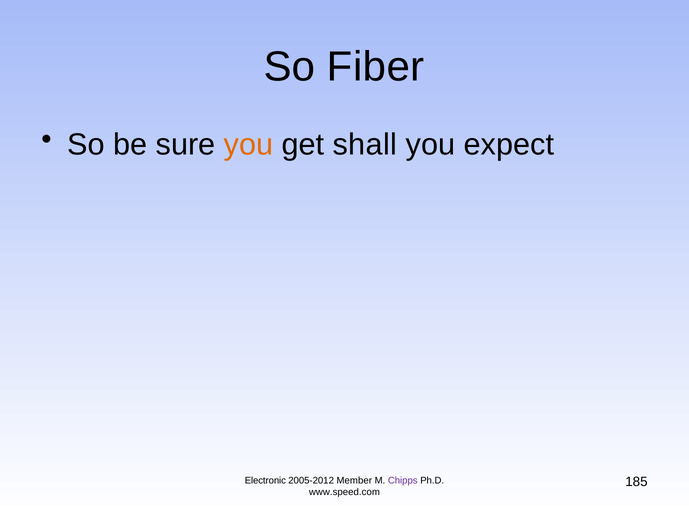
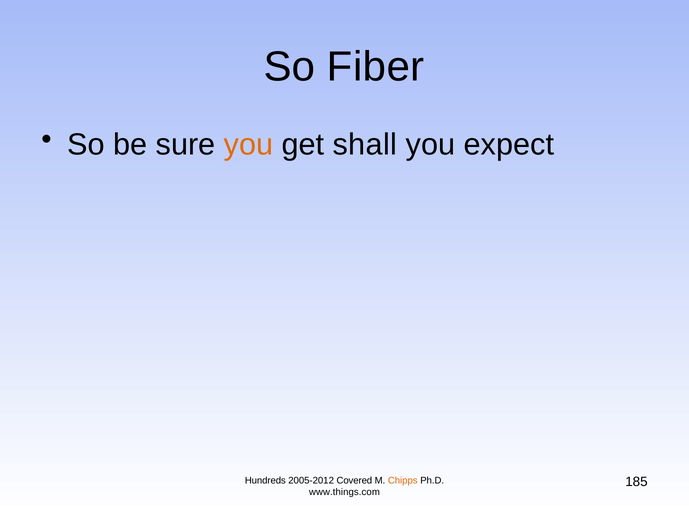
Electronic: Electronic -> Hundreds
Member: Member -> Covered
Chipps colour: purple -> orange
www.speed.com: www.speed.com -> www.things.com
